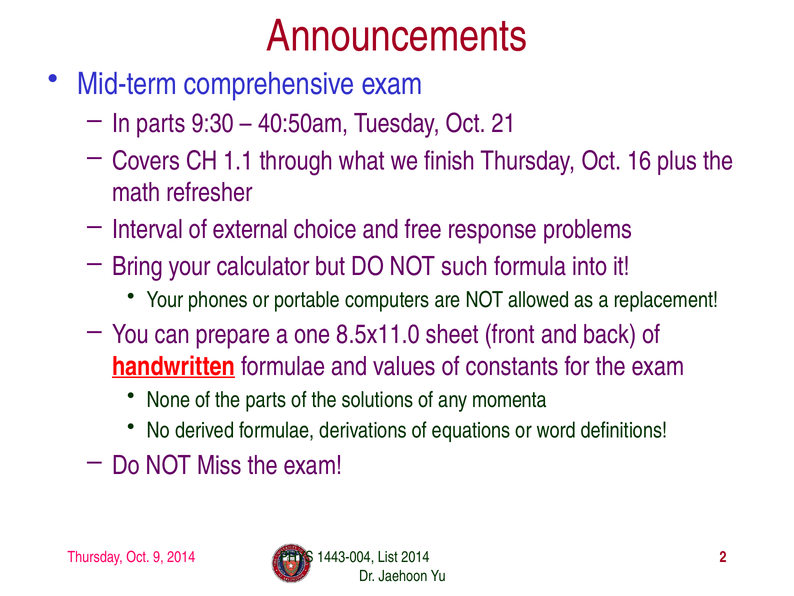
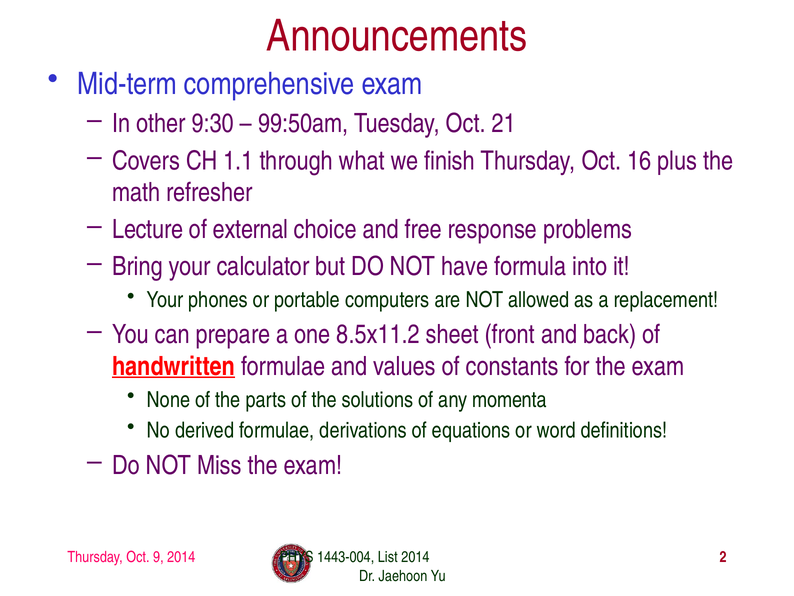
In parts: parts -> other
40:50am: 40:50am -> 99:50am
Interval: Interval -> Lecture
such: such -> have
8.5x11.0: 8.5x11.0 -> 8.5x11.2
